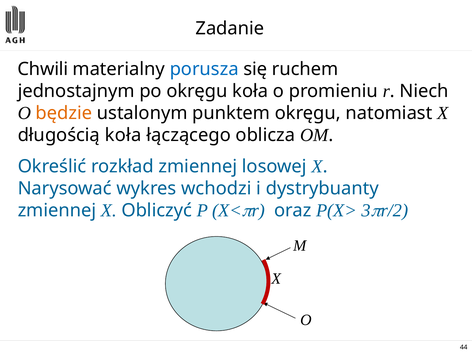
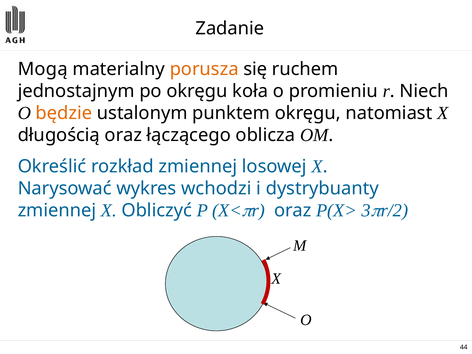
Chwili: Chwili -> Mogą
porusza colour: blue -> orange
długością koła: koła -> oraz
